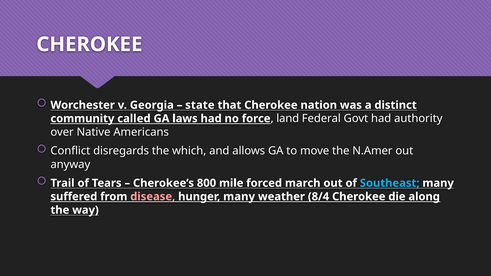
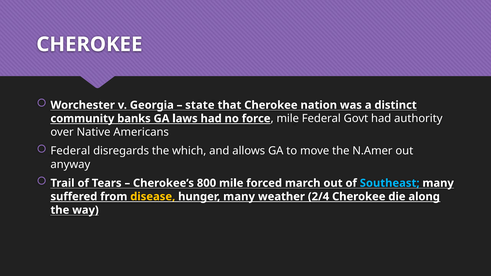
called: called -> banks
land at (288, 119): land -> mile
Conflict at (70, 151): Conflict -> Federal
disease colour: pink -> yellow
8/4: 8/4 -> 2/4
